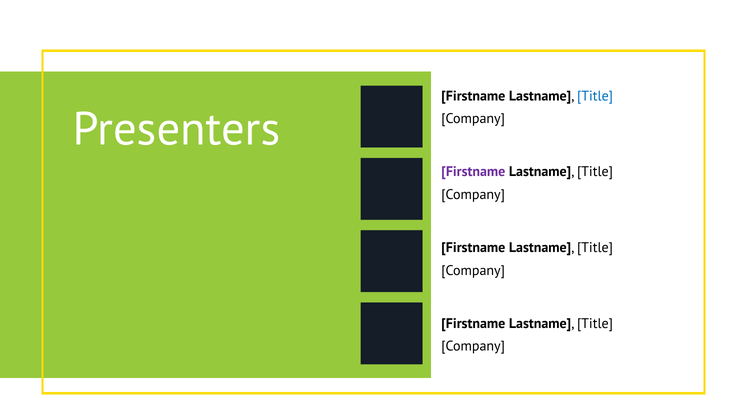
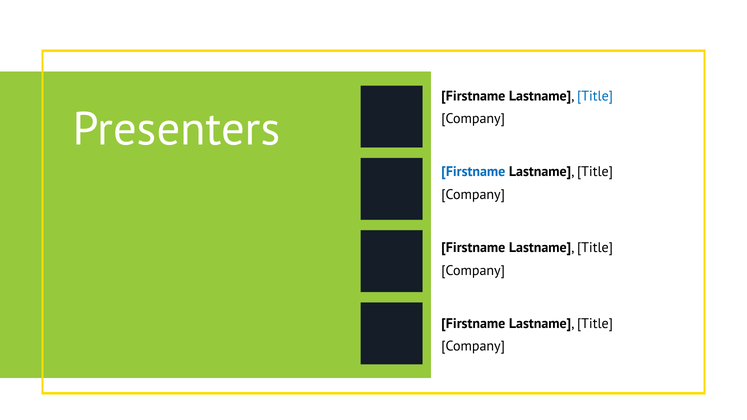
Firstname at (473, 172) colour: purple -> blue
